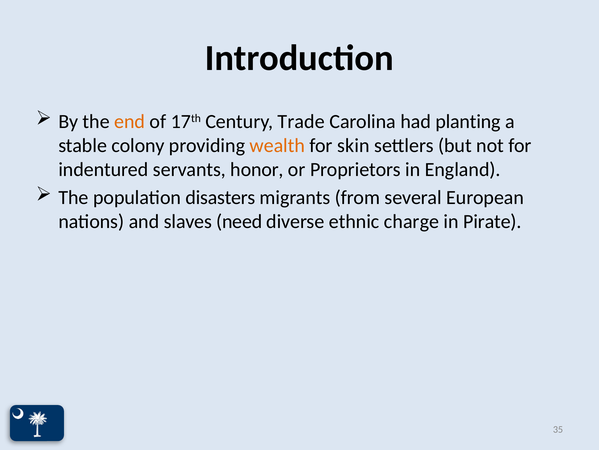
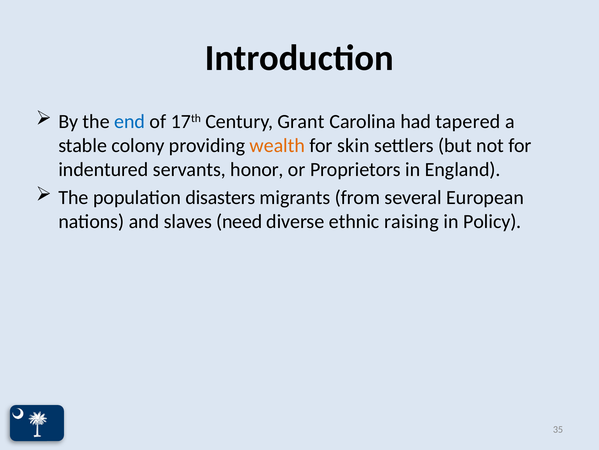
end colour: orange -> blue
Trade: Trade -> Grant
planting: planting -> tapered
charge: charge -> raising
Pirate: Pirate -> Policy
